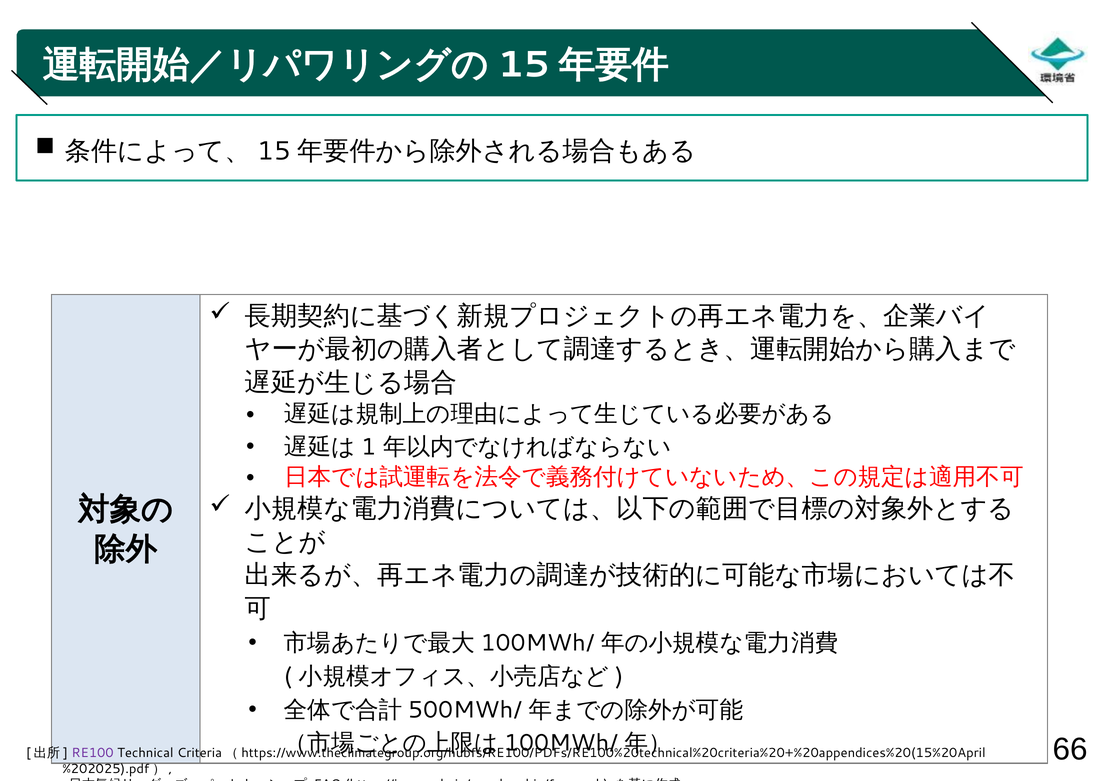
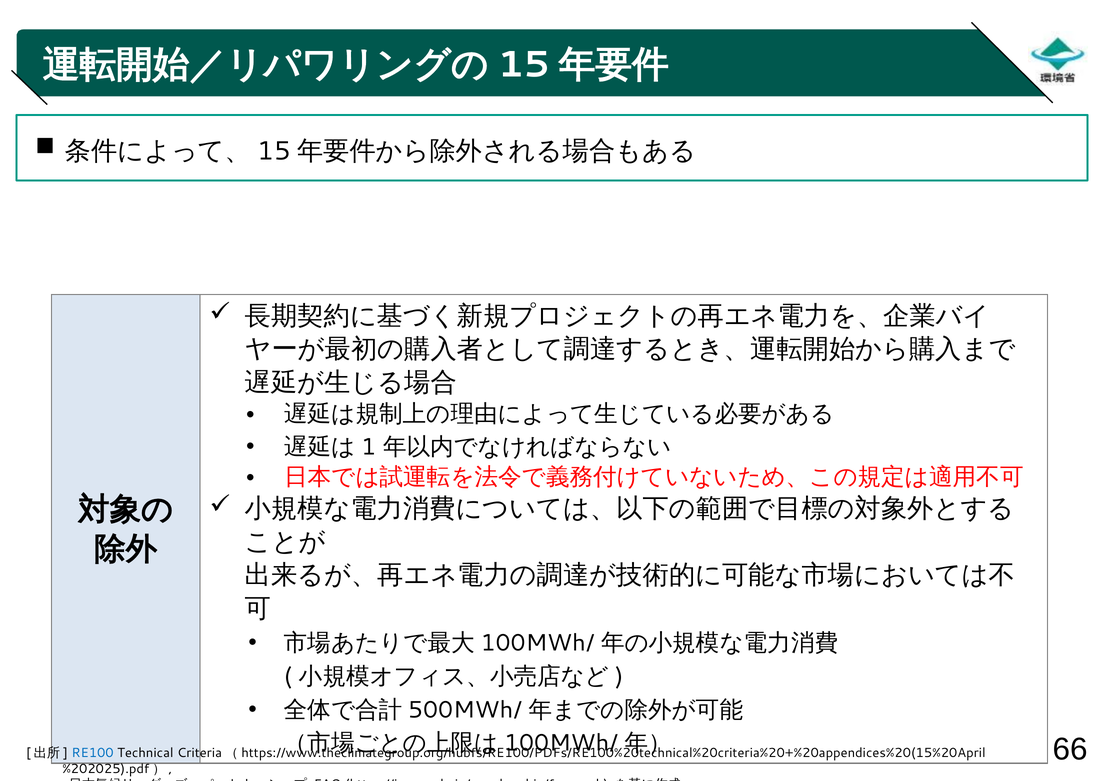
RE100 colour: purple -> blue
